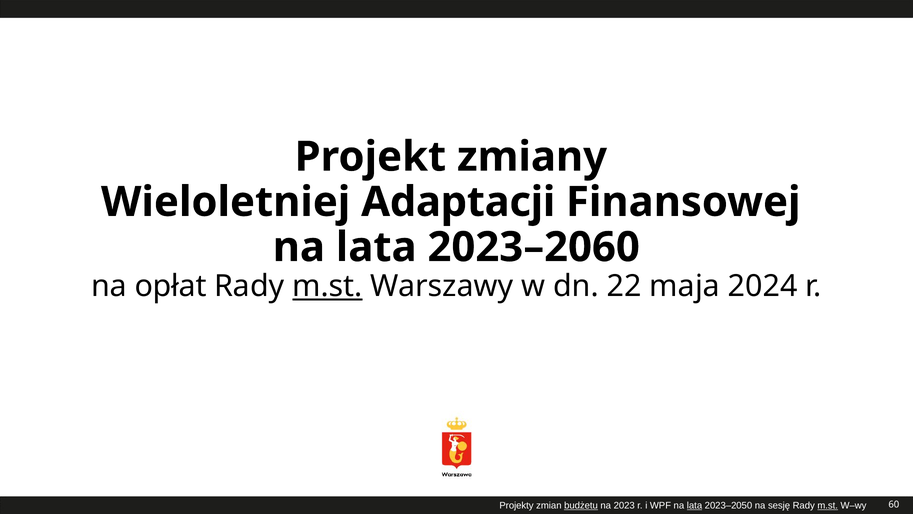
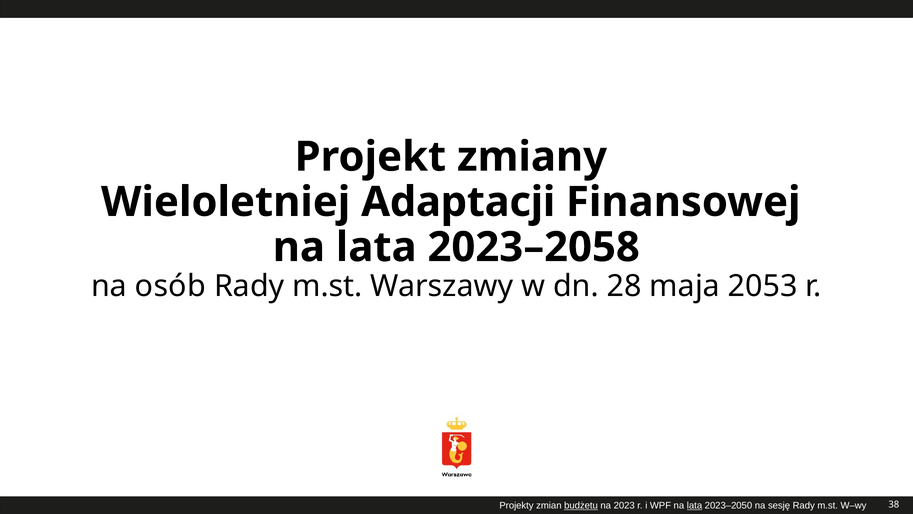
2023–2060: 2023–2060 -> 2023–2058
opłat: opłat -> osób
m.st at (327, 286) underline: present -> none
22: 22 -> 28
2024: 2024 -> 2053
m.st at (828, 505) underline: present -> none
60: 60 -> 38
